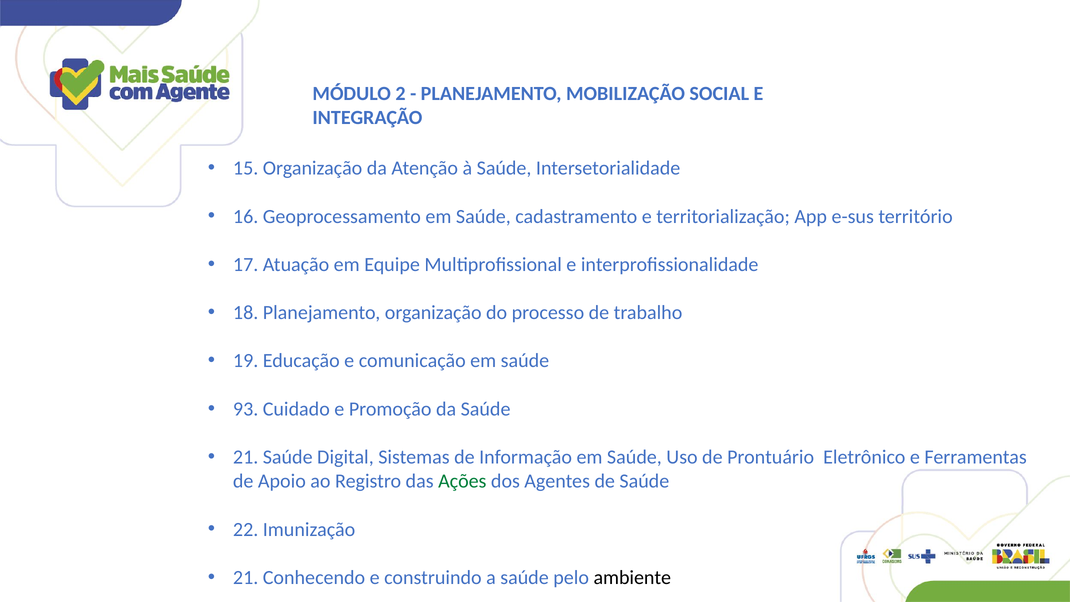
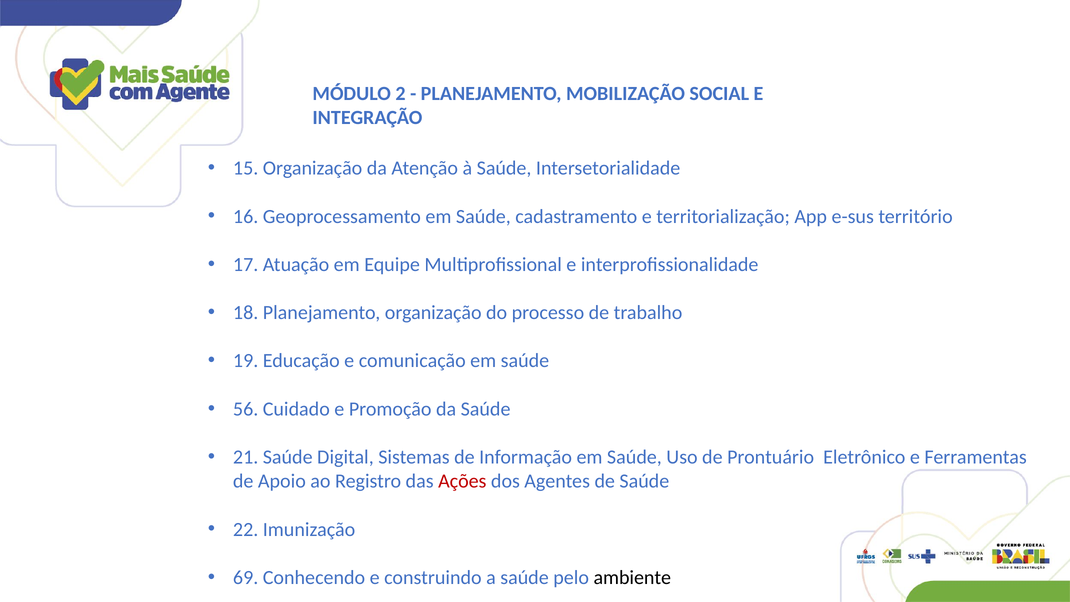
93: 93 -> 56
Ações colour: green -> red
21 at (246, 577): 21 -> 69
